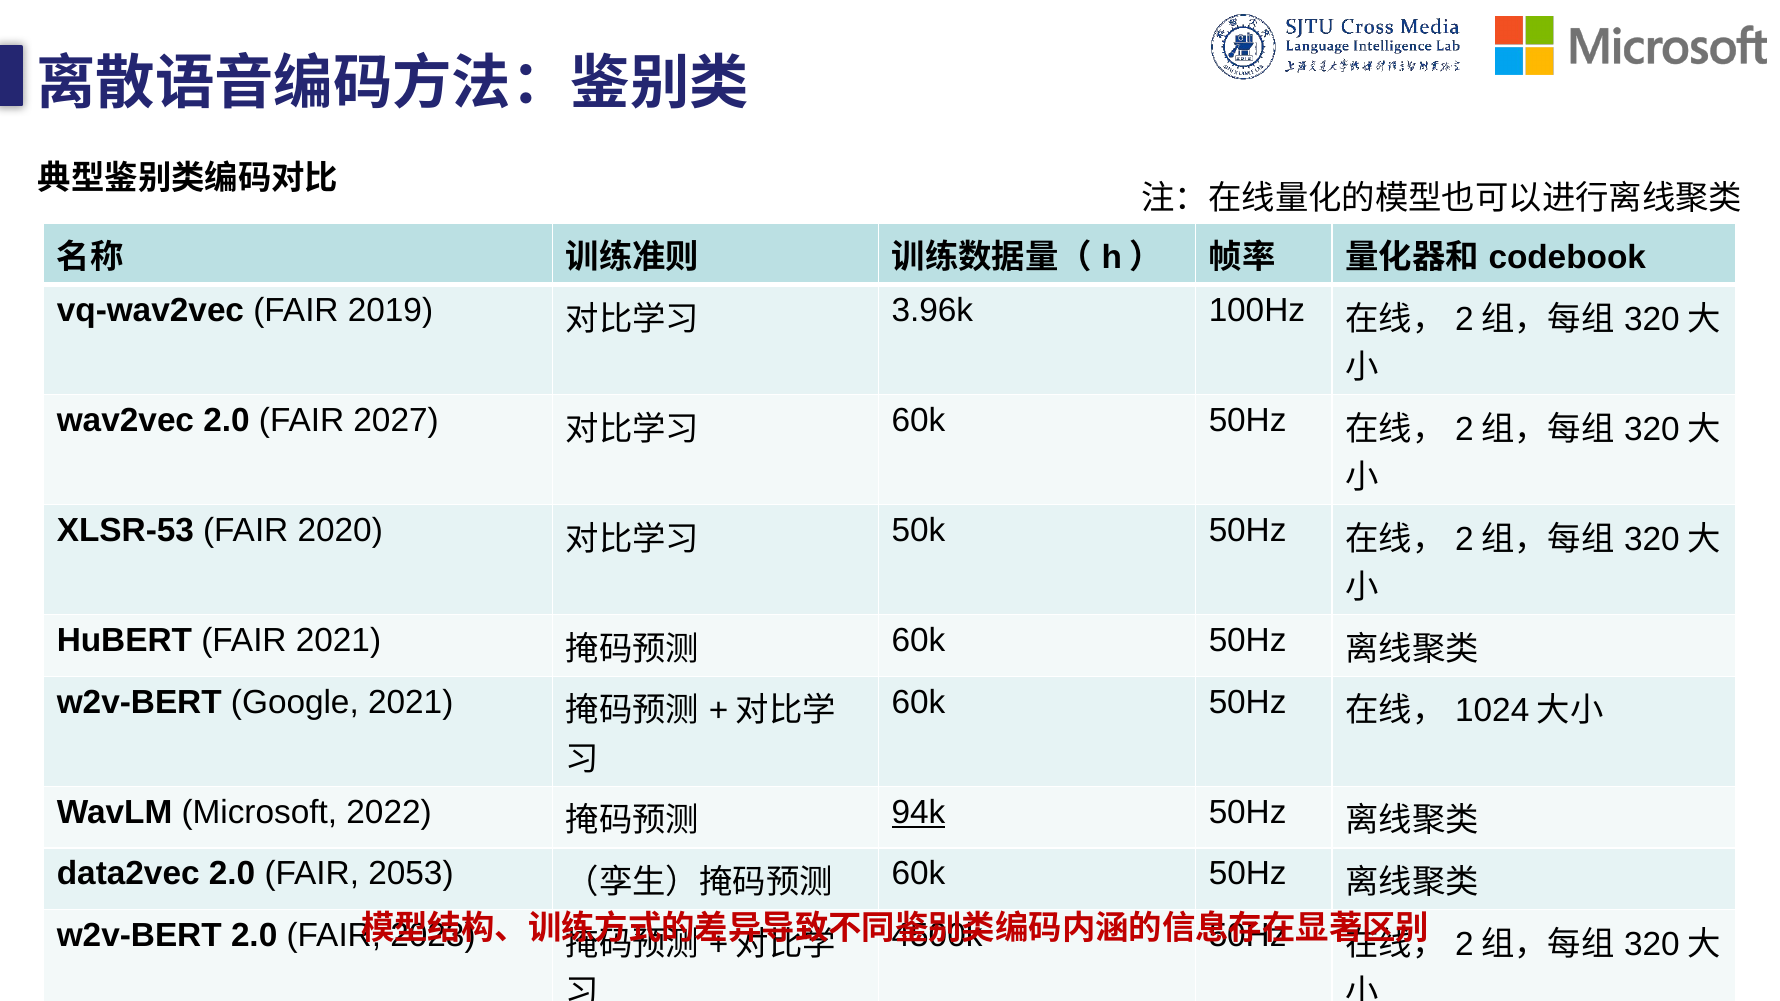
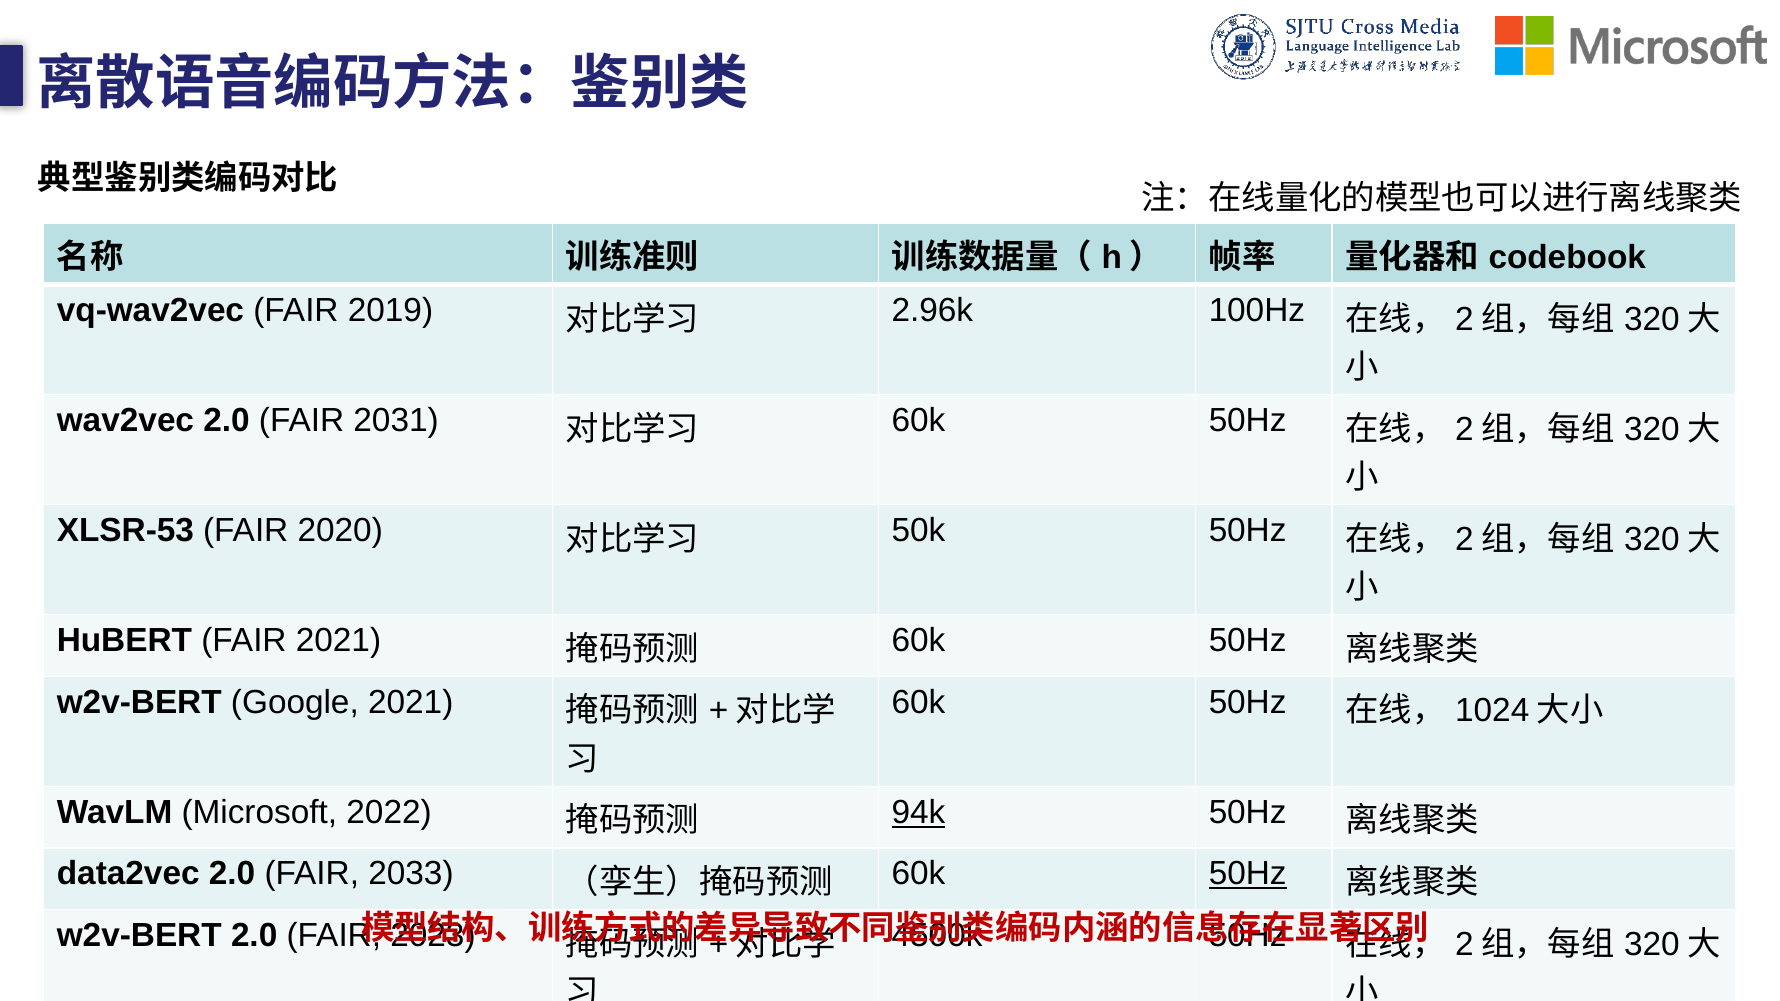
3.96k: 3.96k -> 2.96k
2027: 2027 -> 2031
2053: 2053 -> 2033
50Hz at (1248, 874) underline: none -> present
